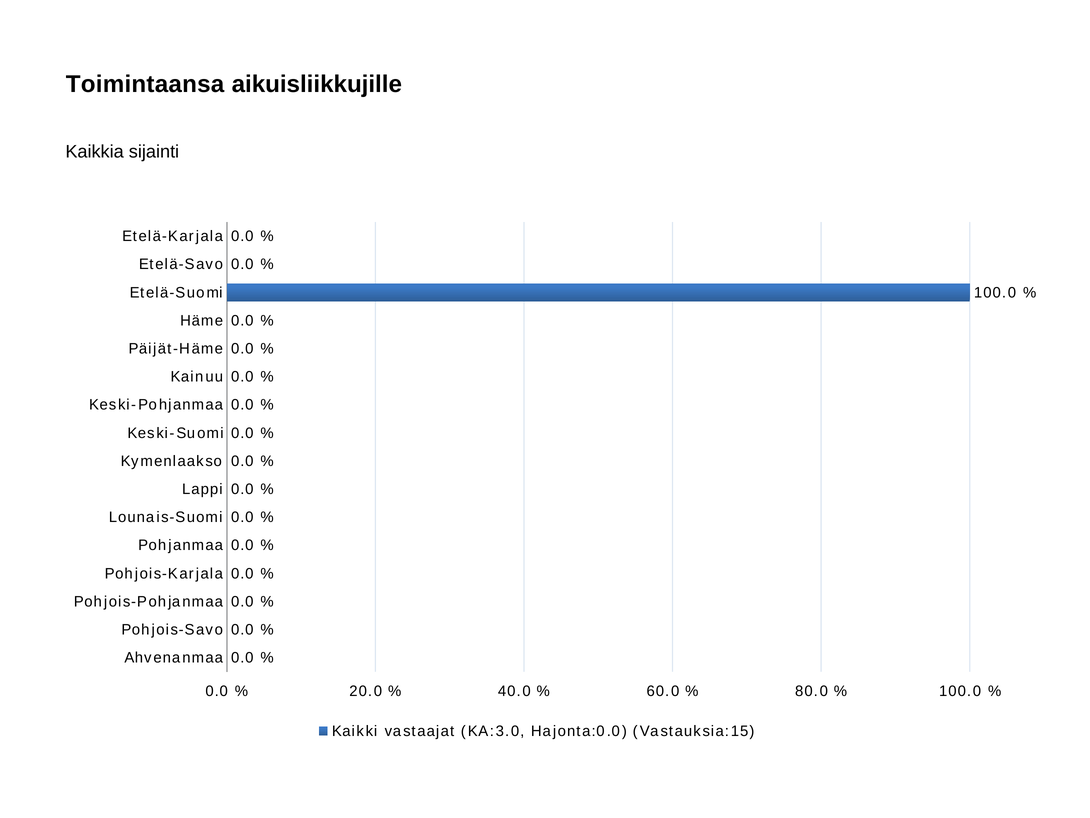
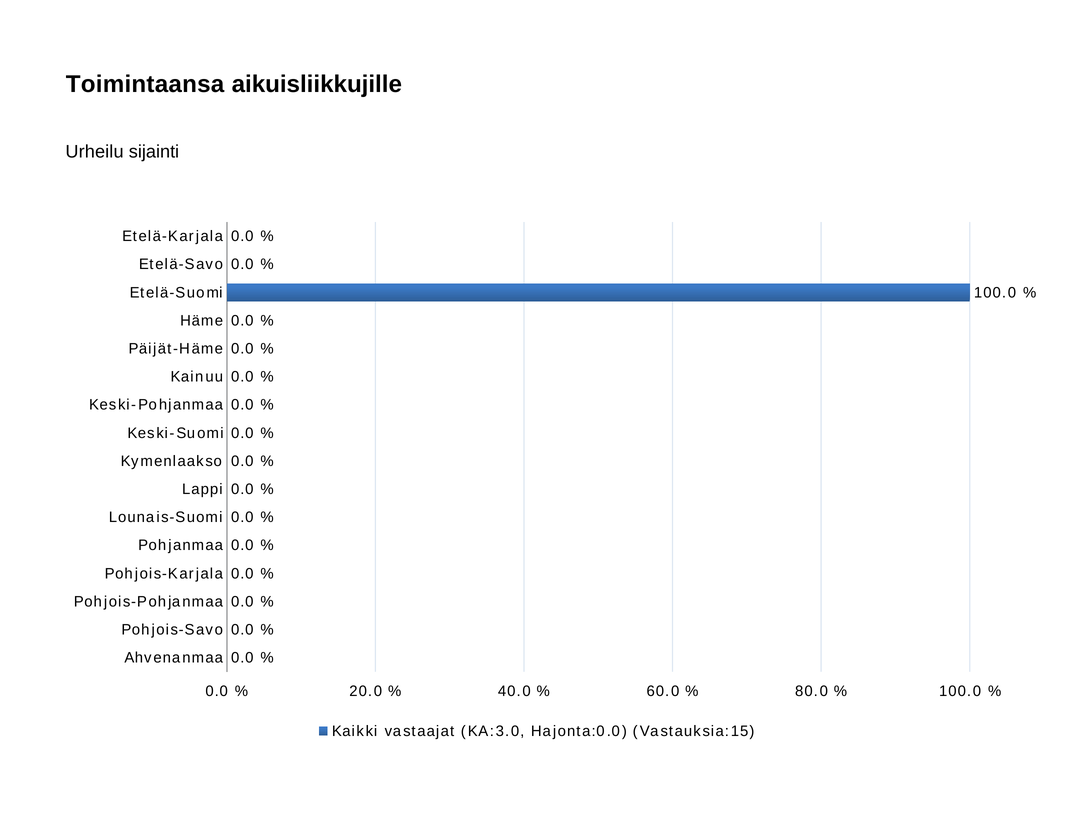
Kaikkia: Kaikkia -> Urheilu
